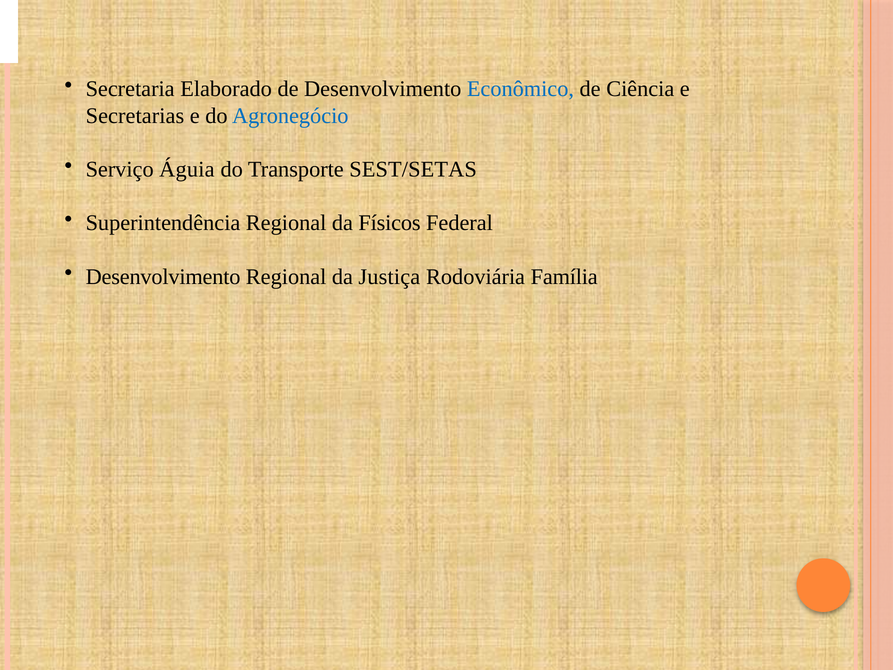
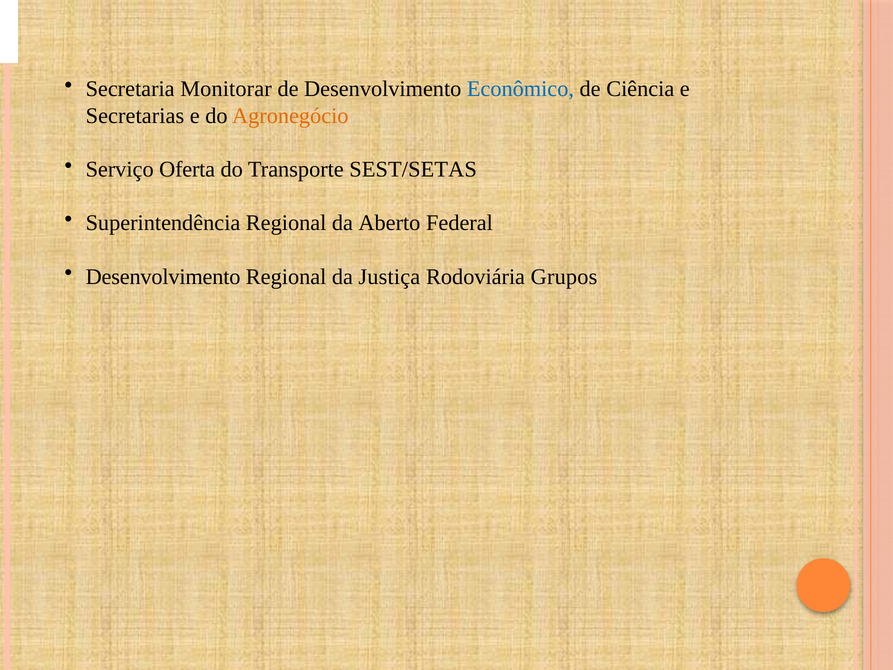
Elaborado: Elaborado -> Monitorar
Agronegócio colour: blue -> orange
Águia: Águia -> Oferta
Físicos: Físicos -> Aberto
Família: Família -> Grupos
